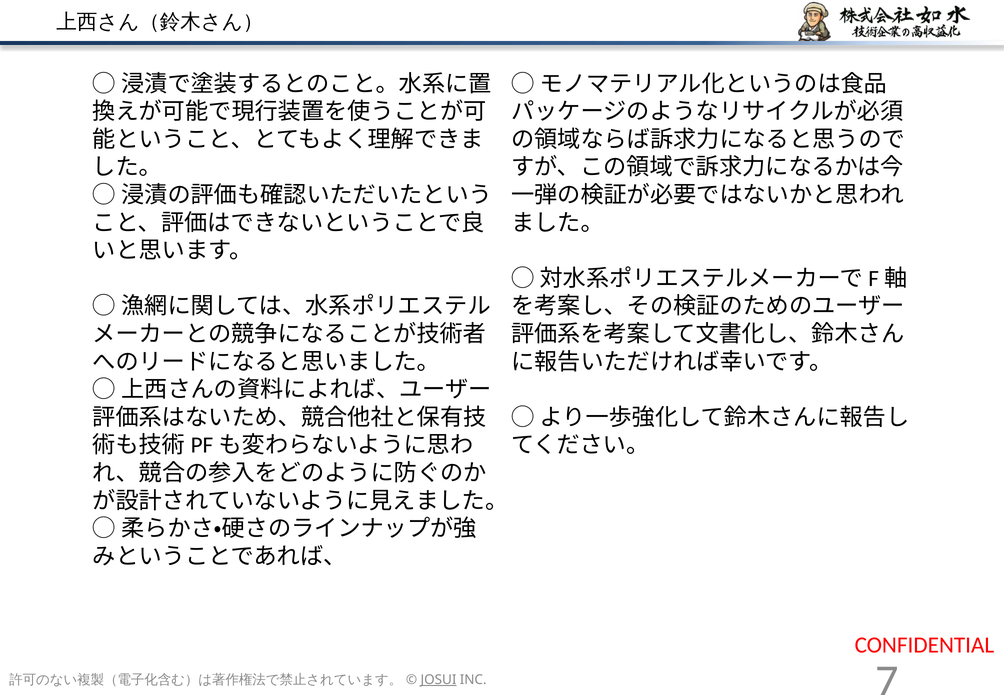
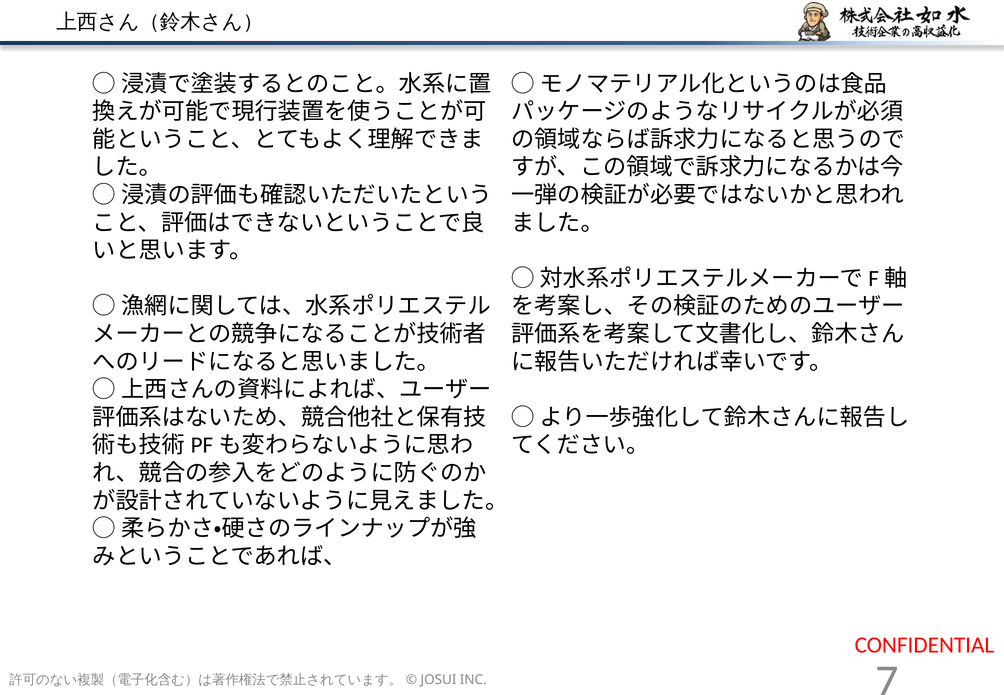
JOSUI underline: present -> none
